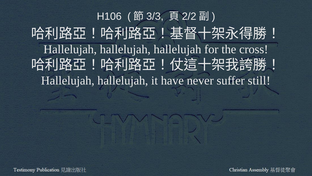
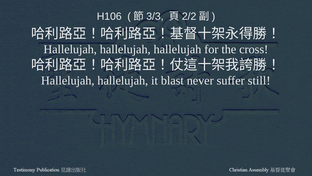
have: have -> blast
